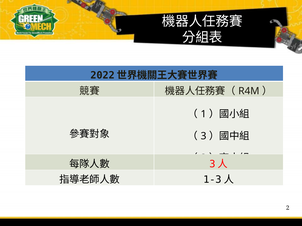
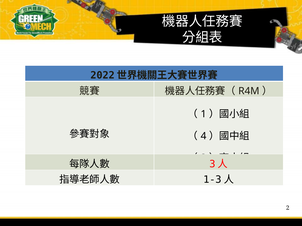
3 at (204, 136): 3 -> 4
